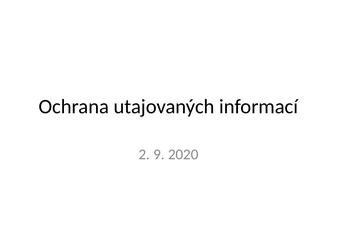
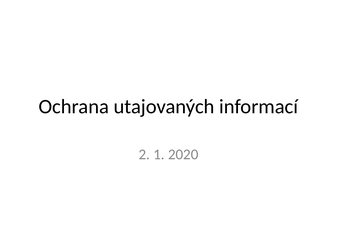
9: 9 -> 1
